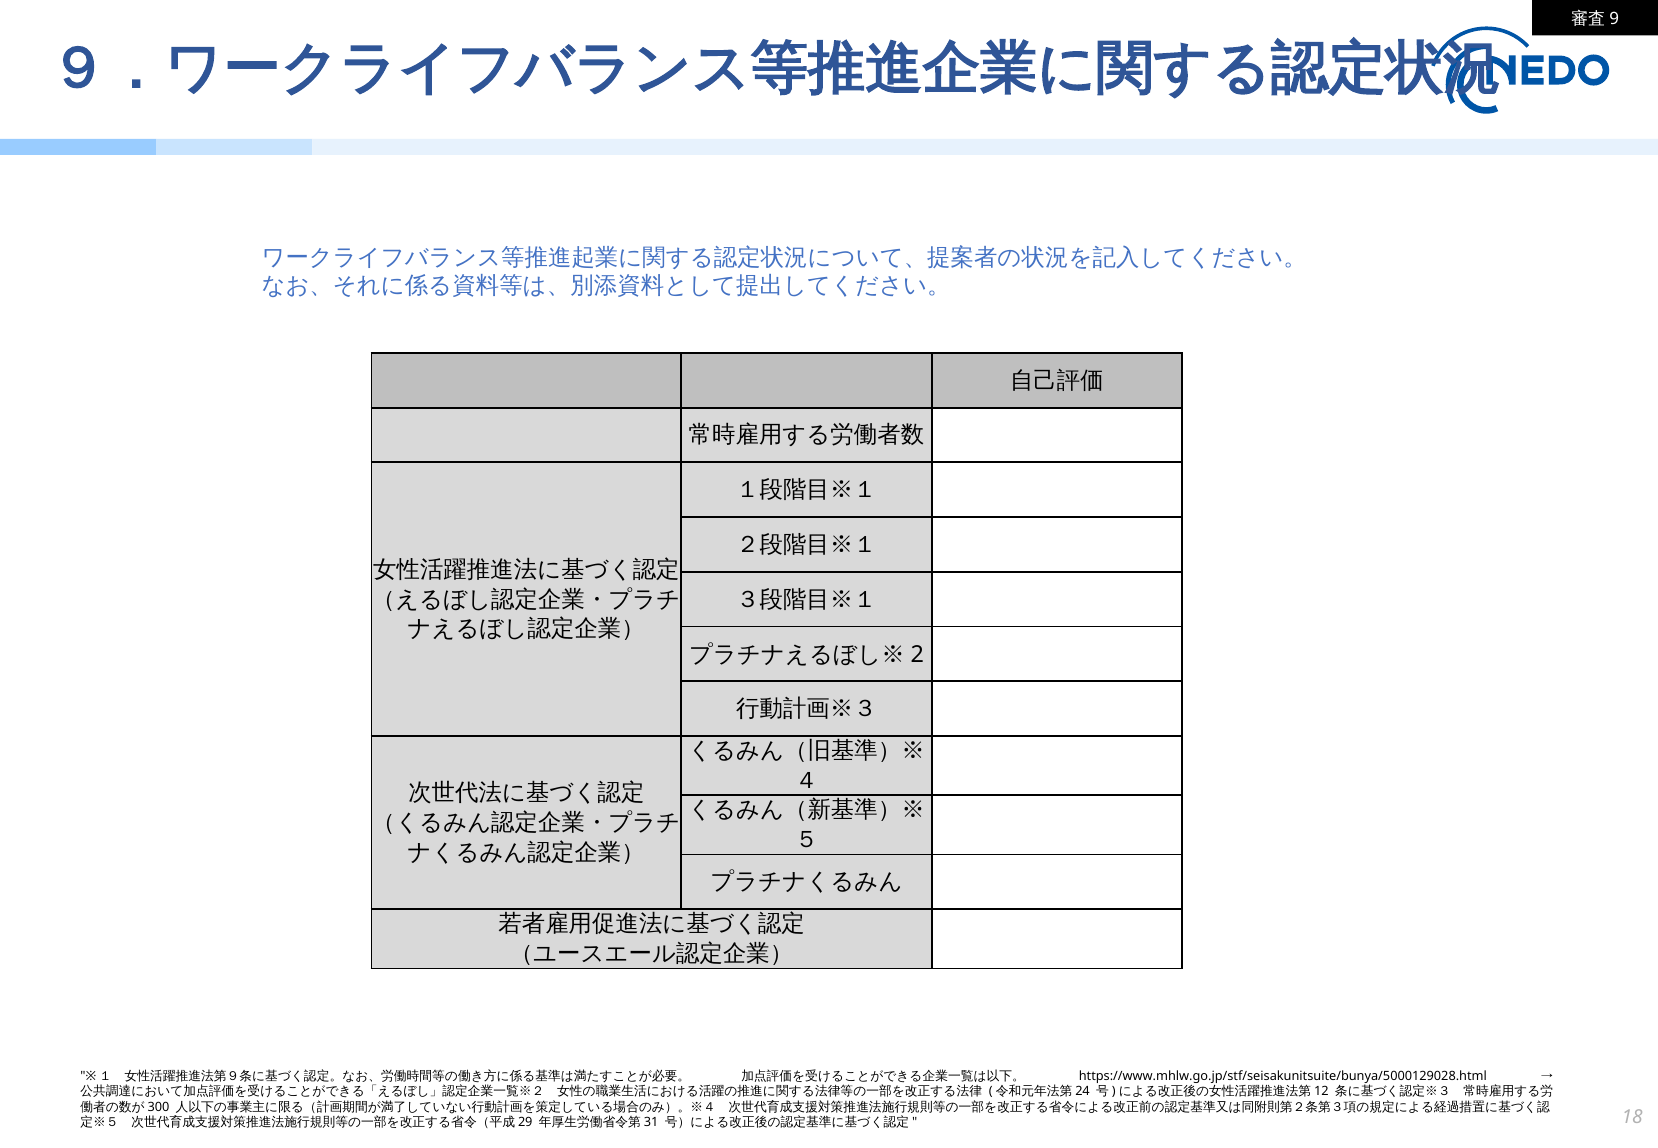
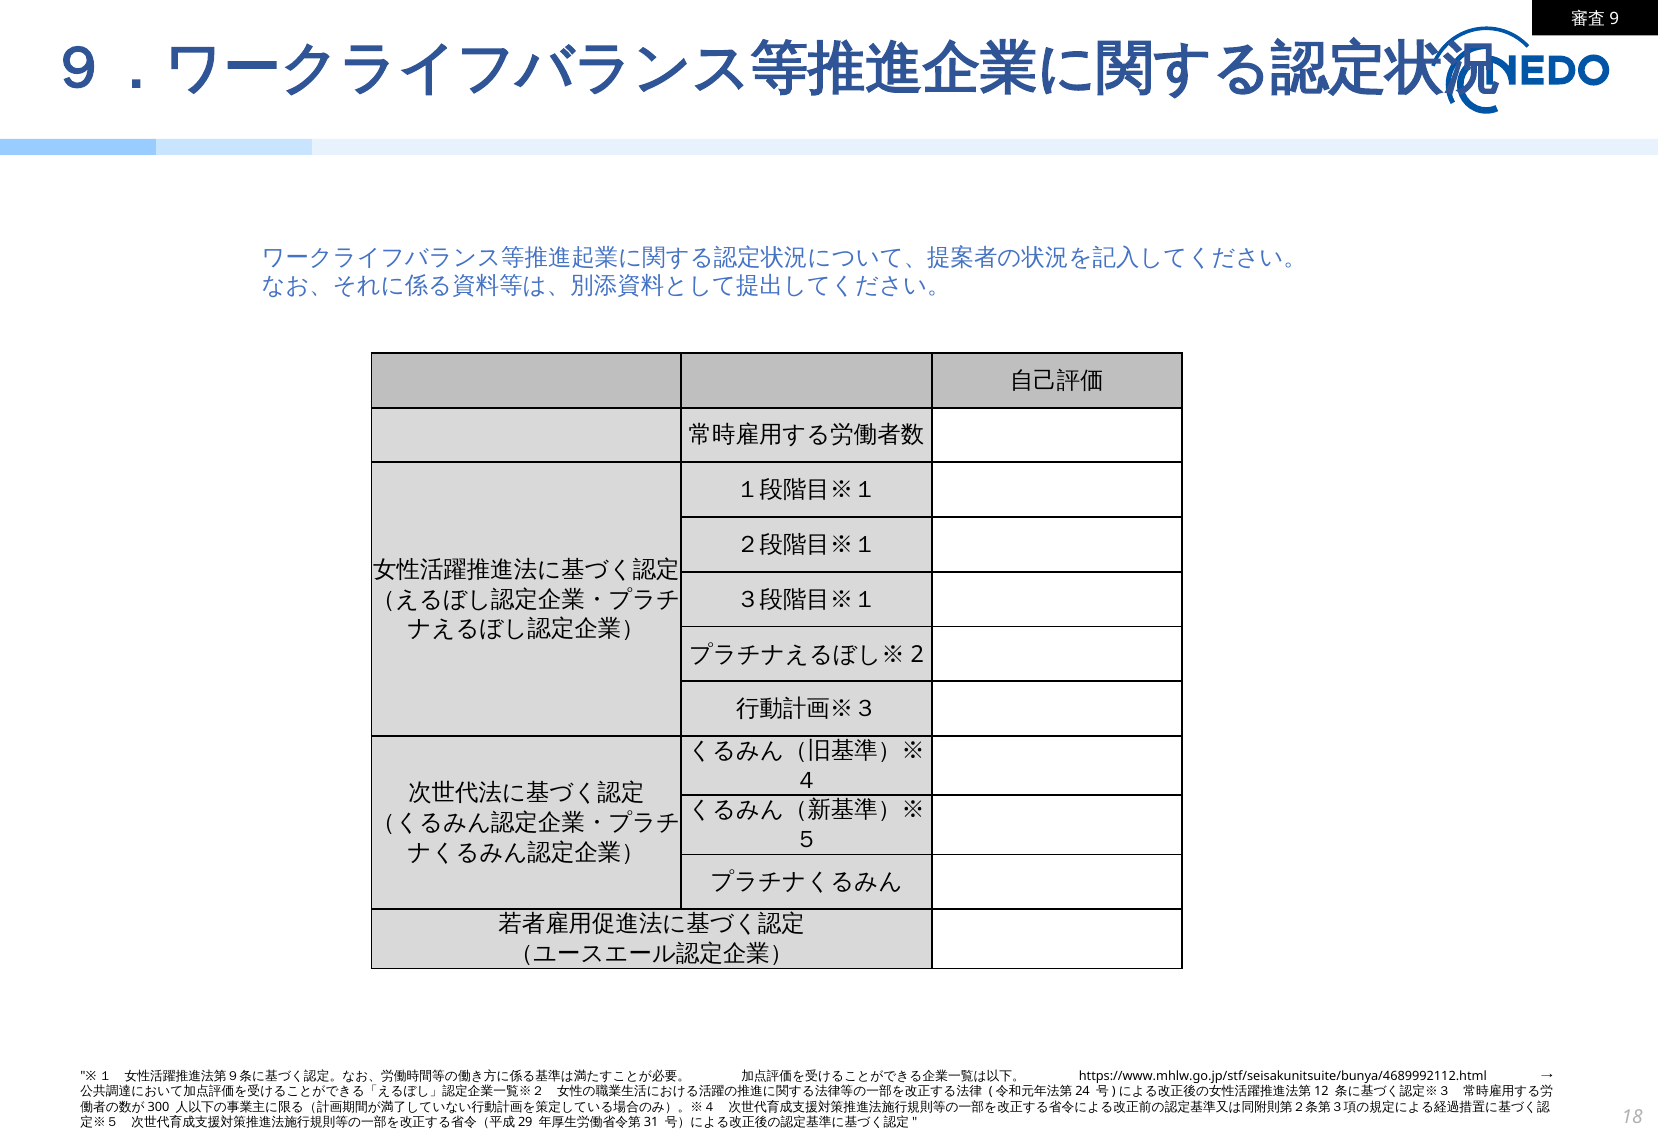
https://www.mhlw.go.jp/stf/seisakunitsuite/bunya/5000129028.html: https://www.mhlw.go.jp/stf/seisakunitsuite/bunya/5000129028.html -> https://www.mhlw.go.jp/stf/seisakunitsuite/bunya/4689992112.html
